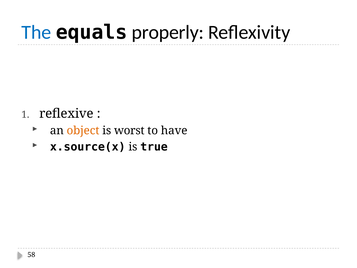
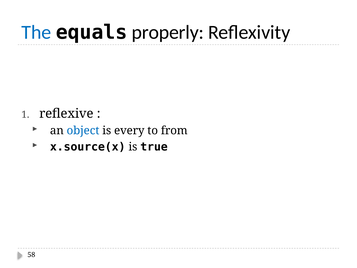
object colour: orange -> blue
worst: worst -> every
have: have -> from
